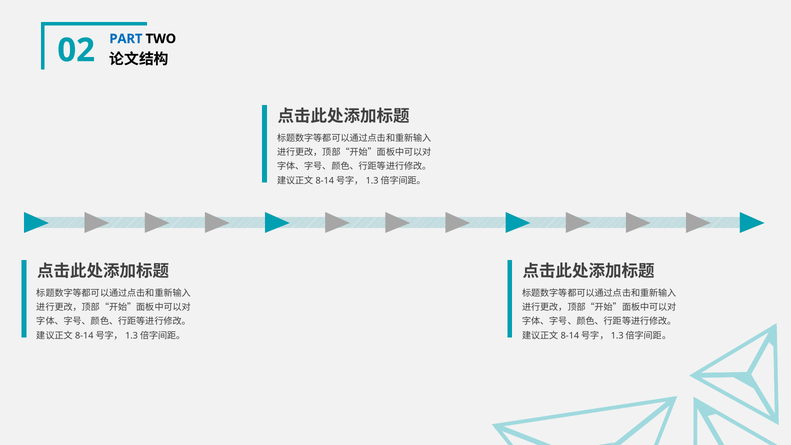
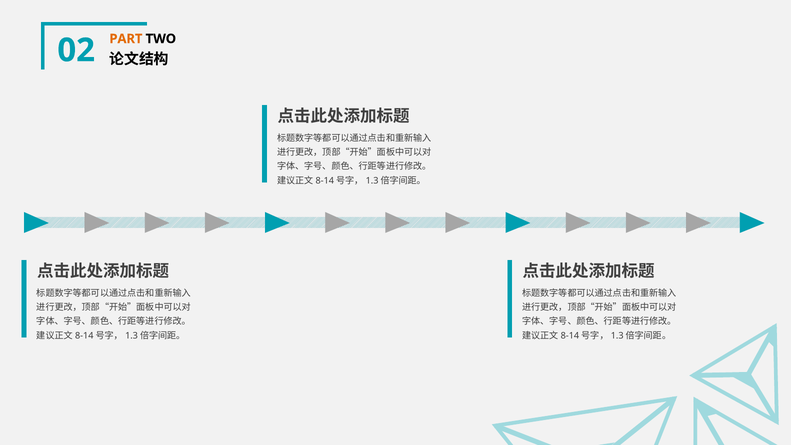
PART colour: blue -> orange
